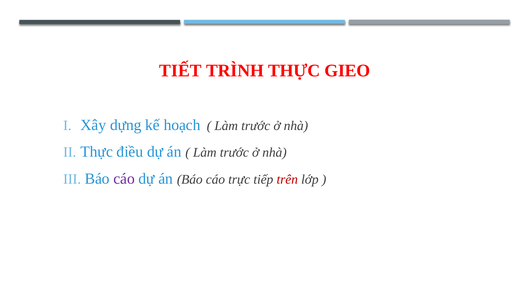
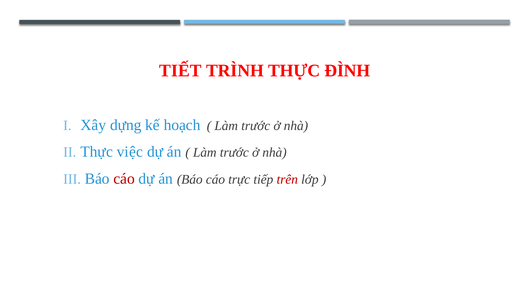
GIEO: GIEO -> ĐÌNH
điều: điều -> việc
cáo at (124, 178) colour: purple -> red
